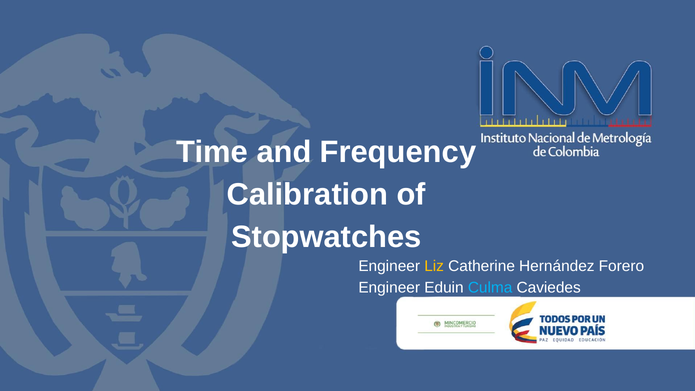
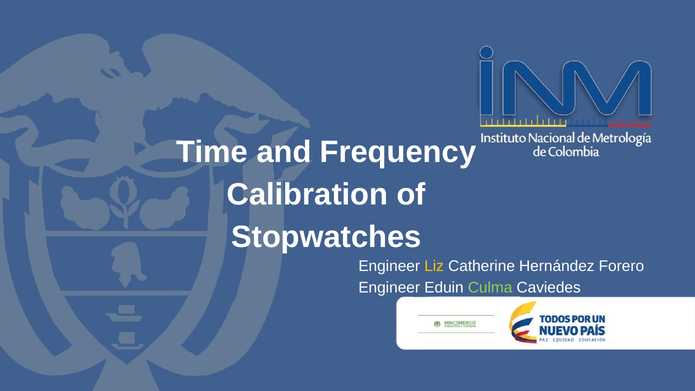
Culma colour: light blue -> light green
